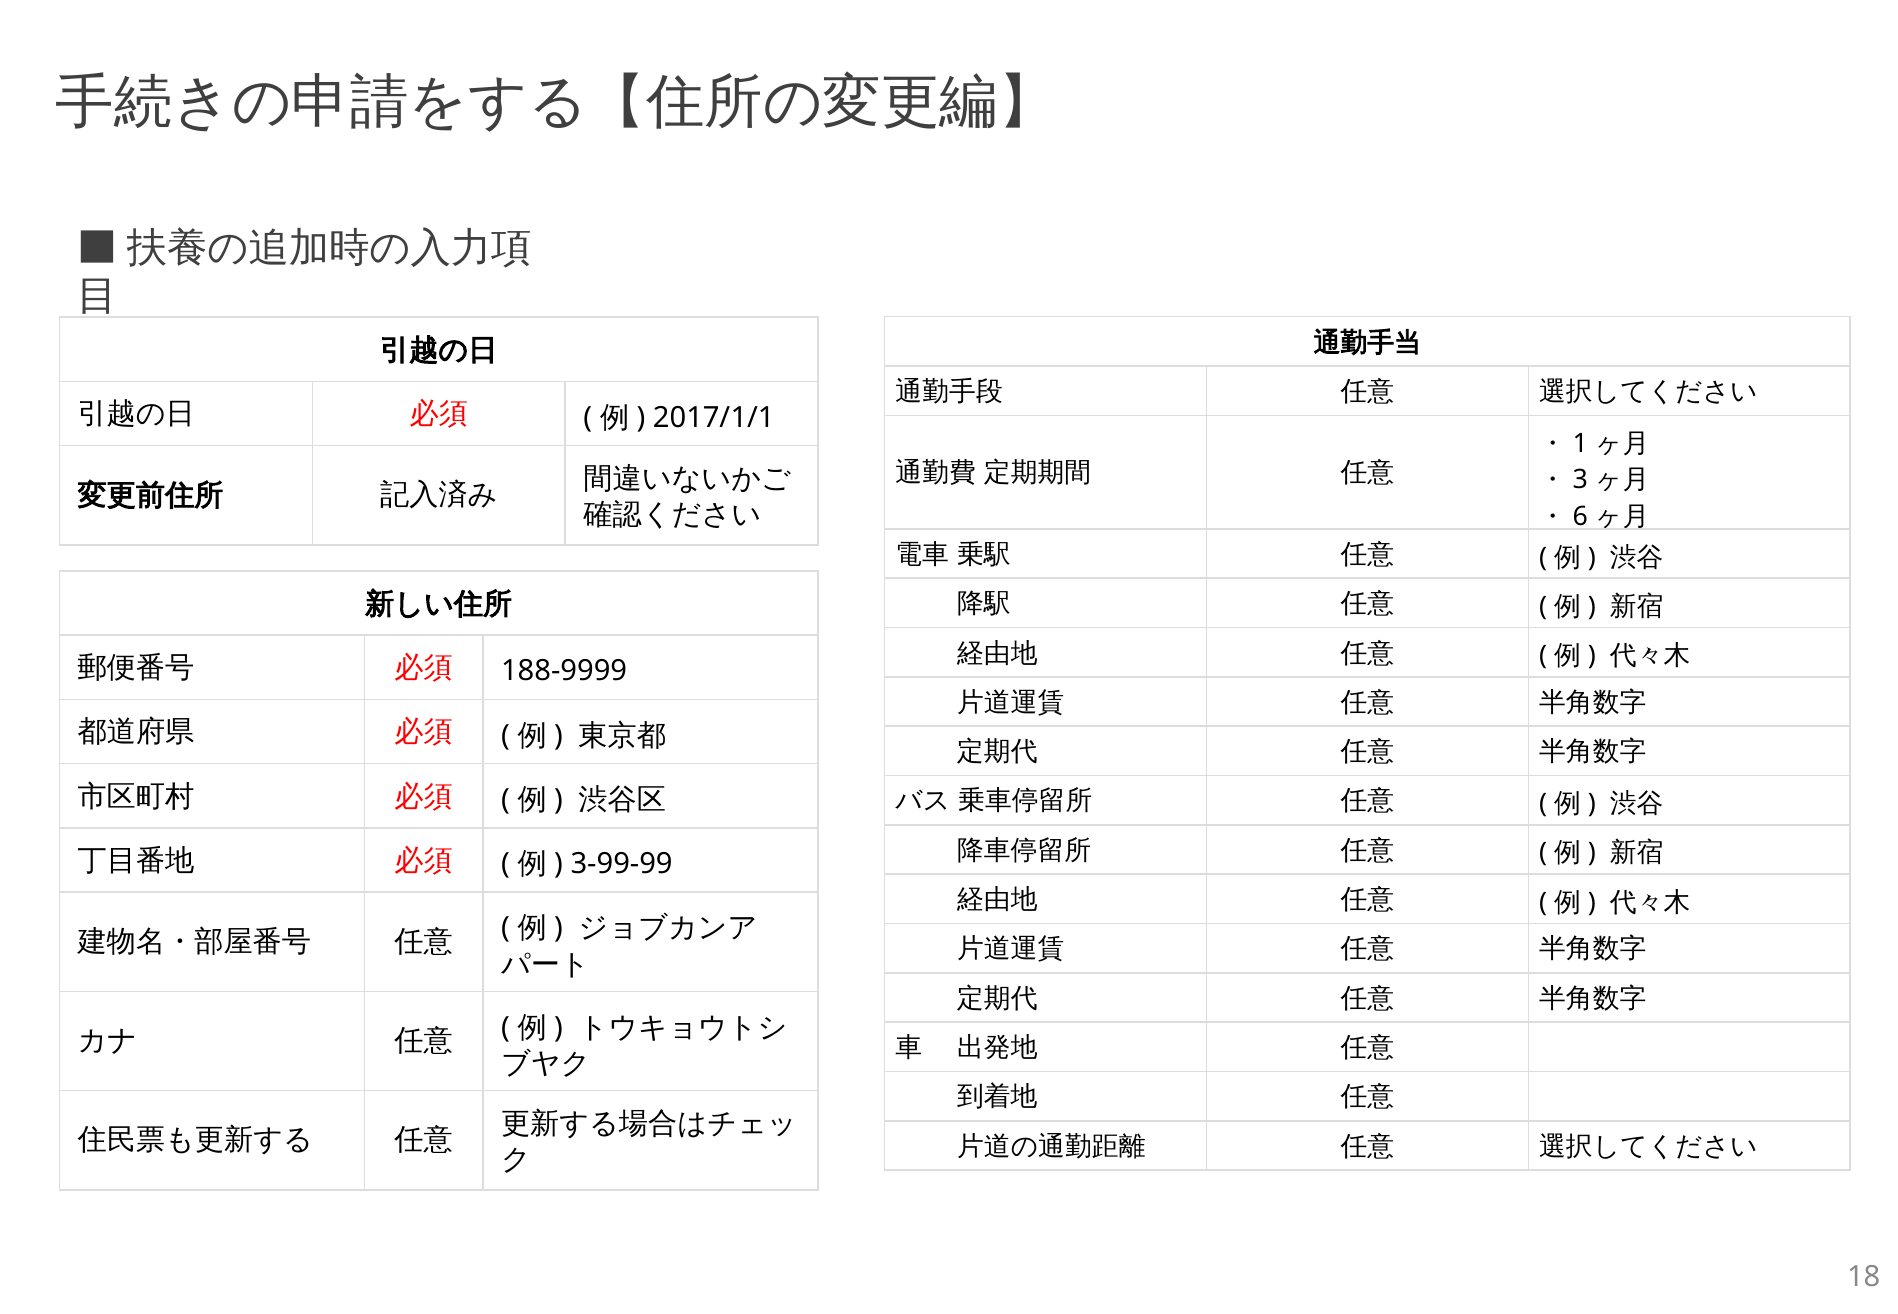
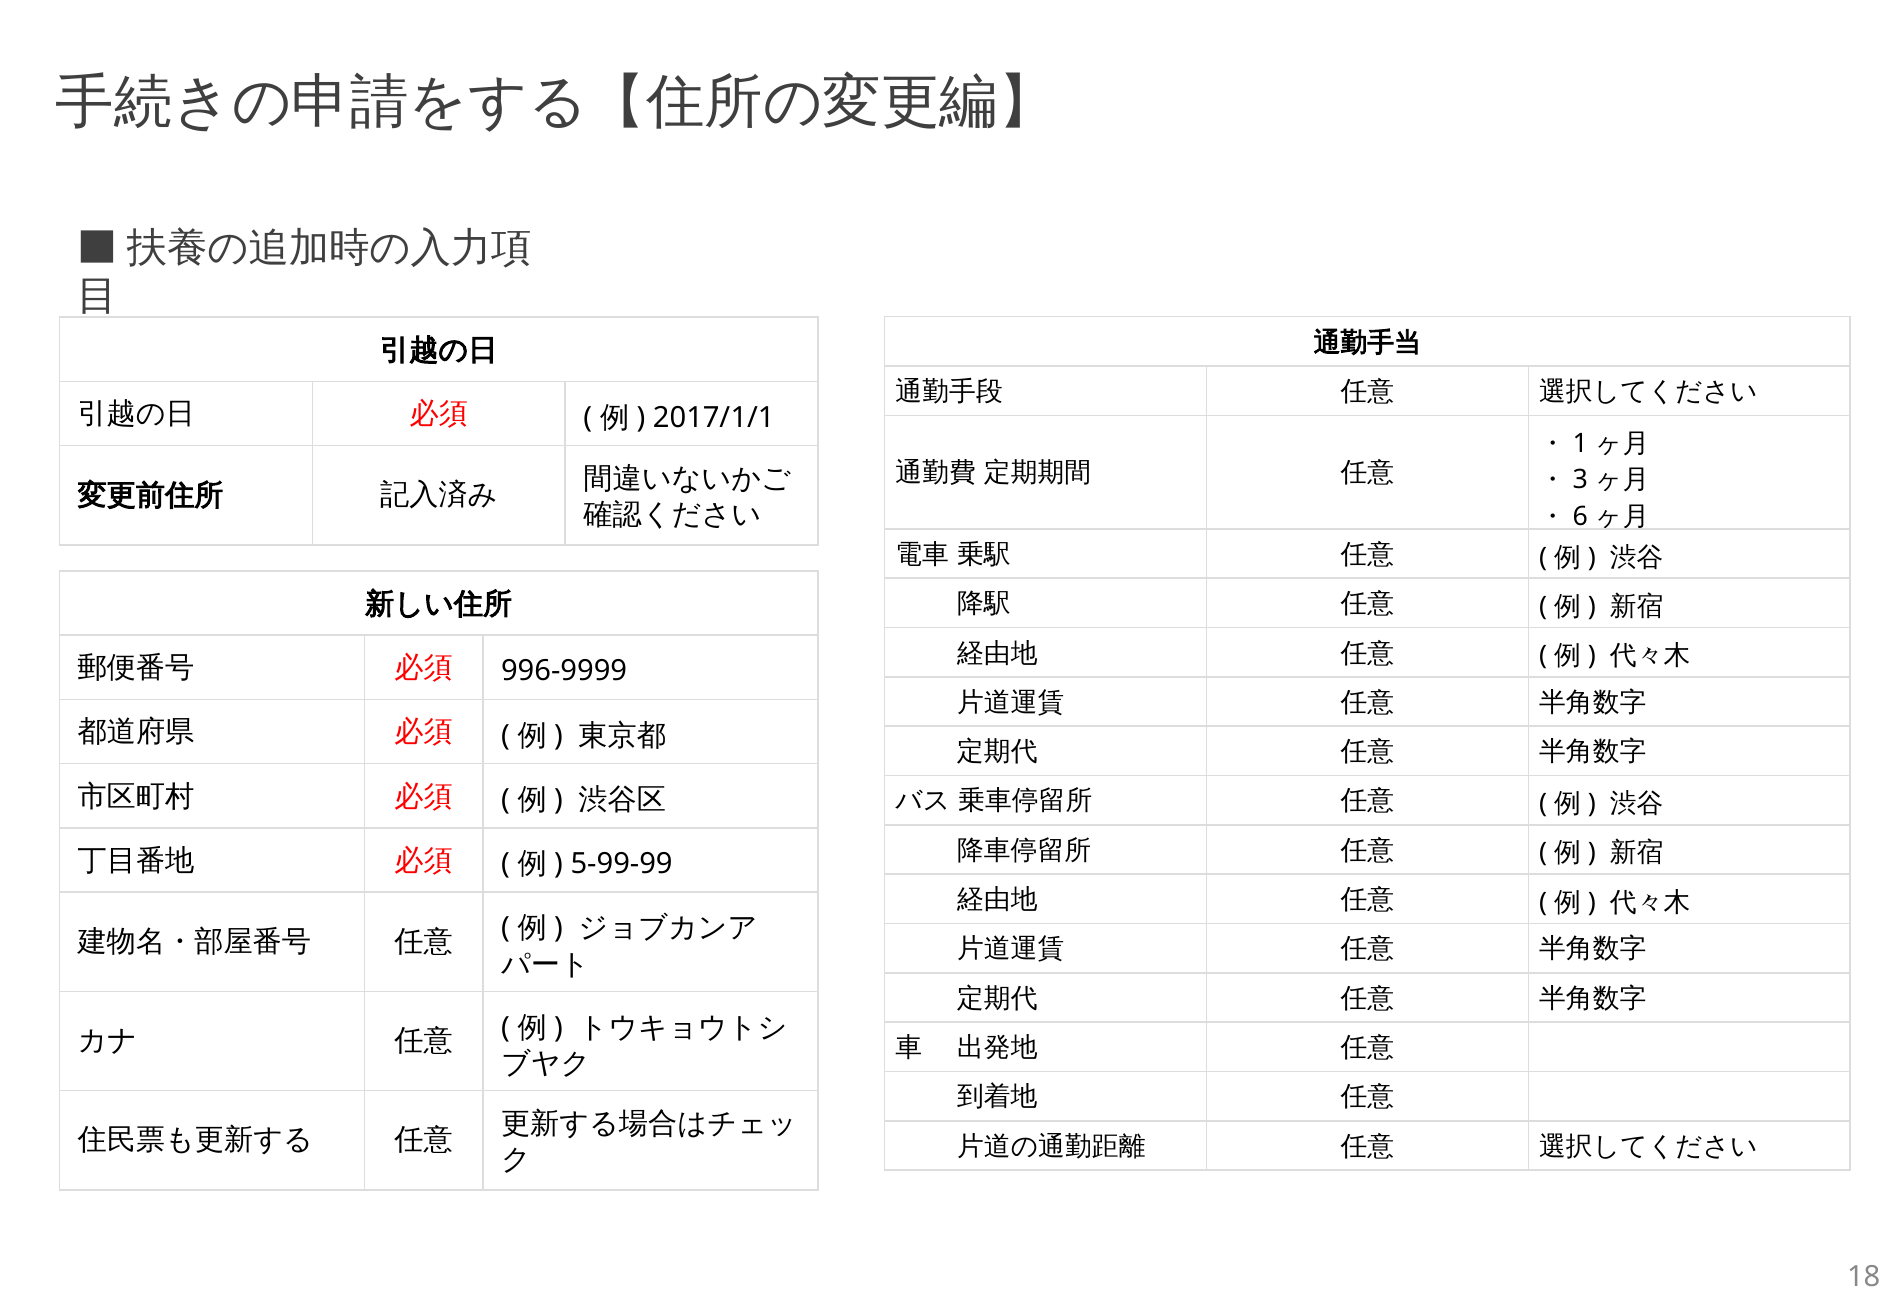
188-9999: 188-9999 -> 996-9999
3-99-99: 3-99-99 -> 5-99-99
